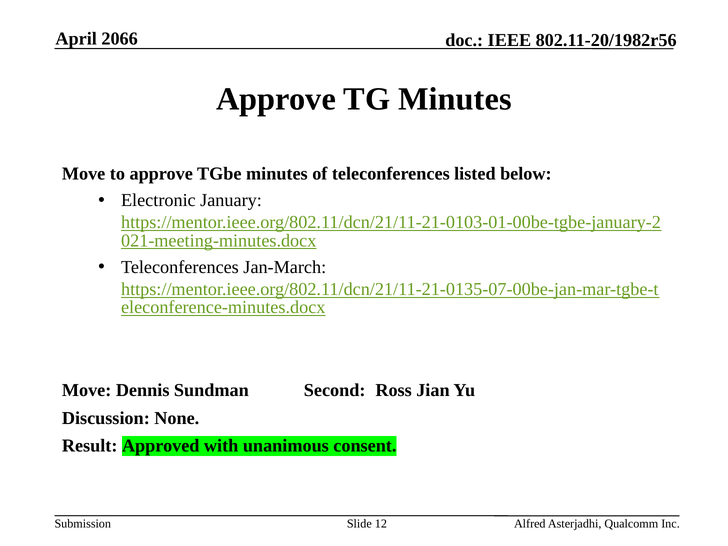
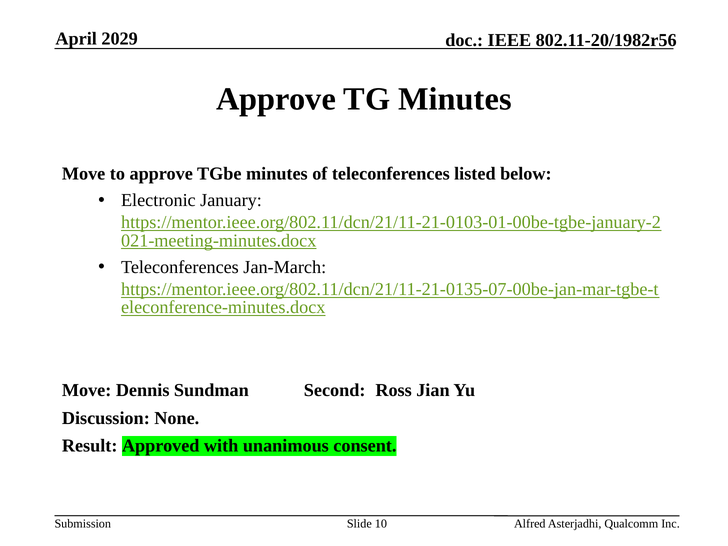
2066: 2066 -> 2029
12: 12 -> 10
